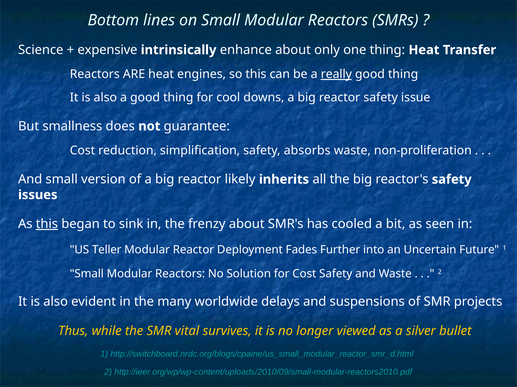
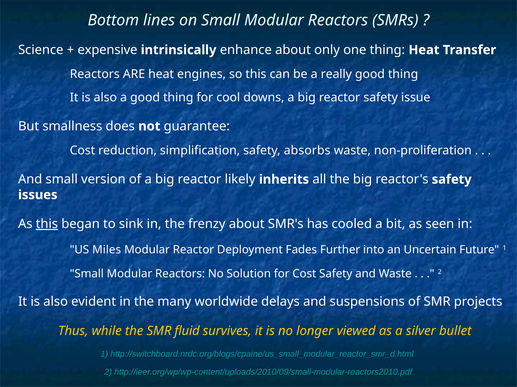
really underline: present -> none
Teller: Teller -> Miles
vital: vital -> fluid
